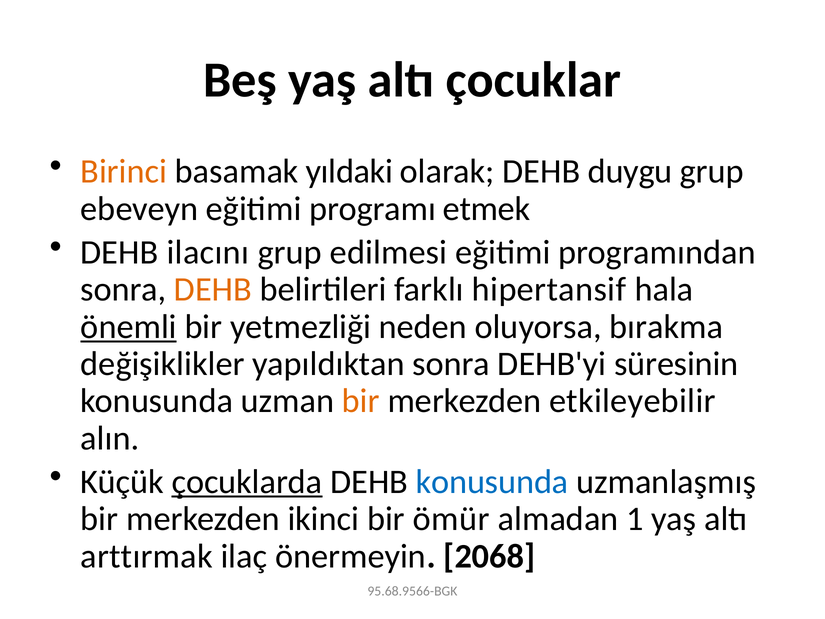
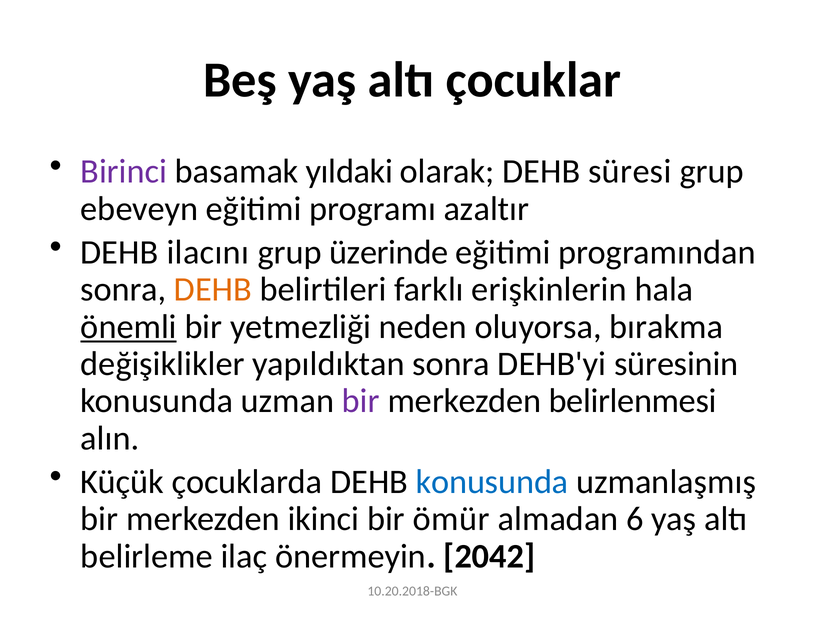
Birinci colour: orange -> purple
duygu: duygu -> süresi
etmek: etmek -> azaltır
edilmesi: edilmesi -> üzerinde
hipertansif: hipertansif -> erişkinlerin
bir at (361, 401) colour: orange -> purple
etkileyebilir: etkileyebilir -> belirlenmesi
çocuklarda underline: present -> none
1: 1 -> 6
arttırmak: arttırmak -> belirleme
2068: 2068 -> 2042
95.68.9566-BGK: 95.68.9566-BGK -> 10.20.2018-BGK
